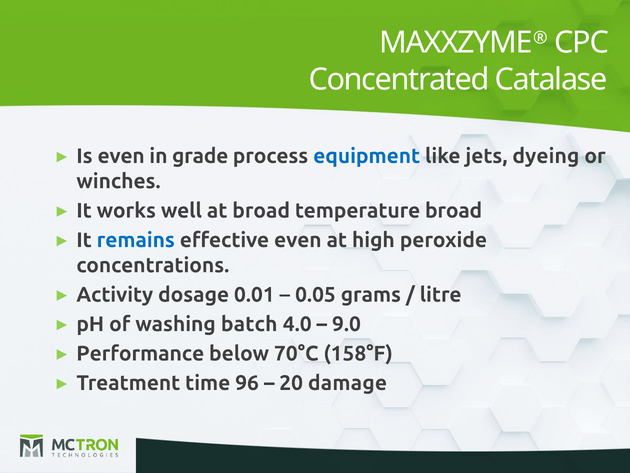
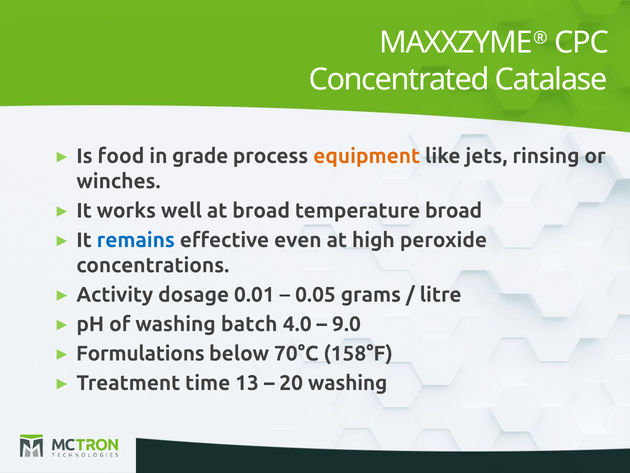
Is even: even -> food
equipment colour: blue -> orange
dyeing: dyeing -> rinsing
Performance: Performance -> Formulations
96: 96 -> 13
20 damage: damage -> washing
